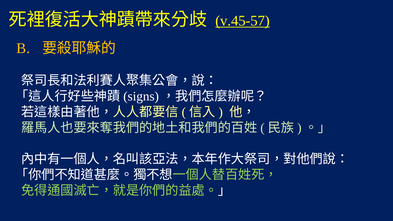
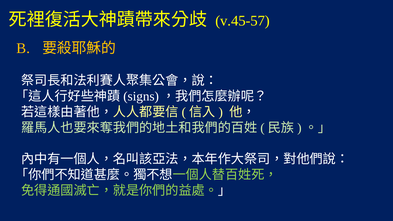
v.45-57 underline: present -> none
